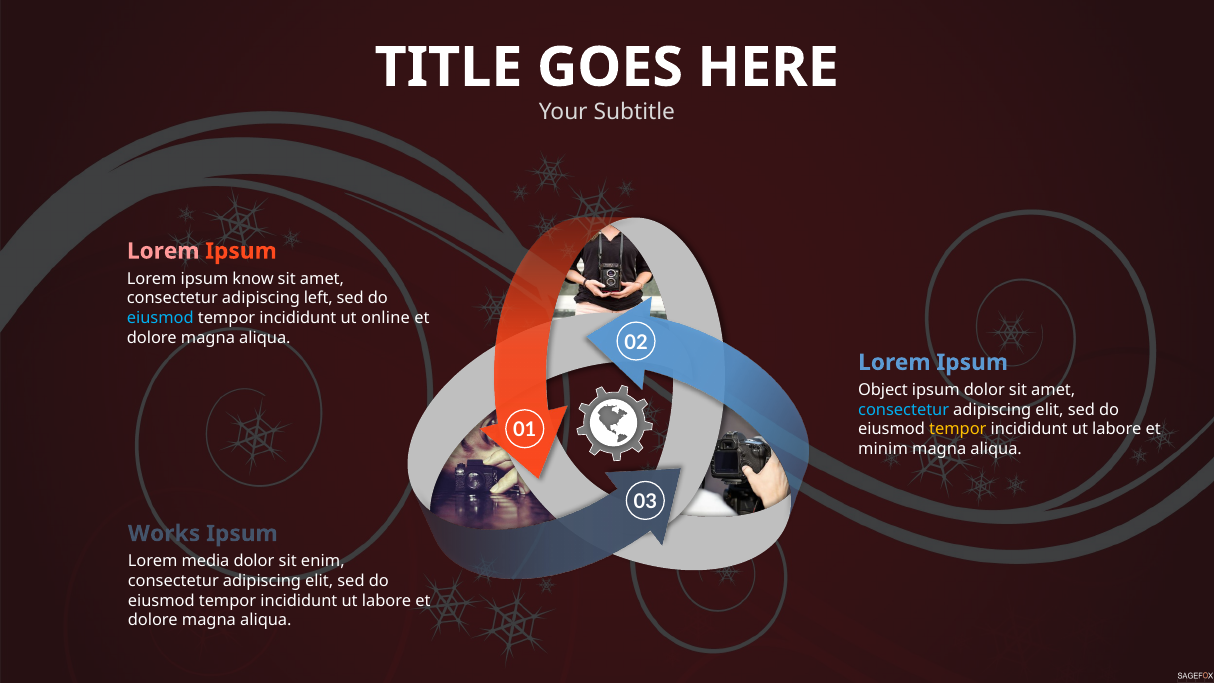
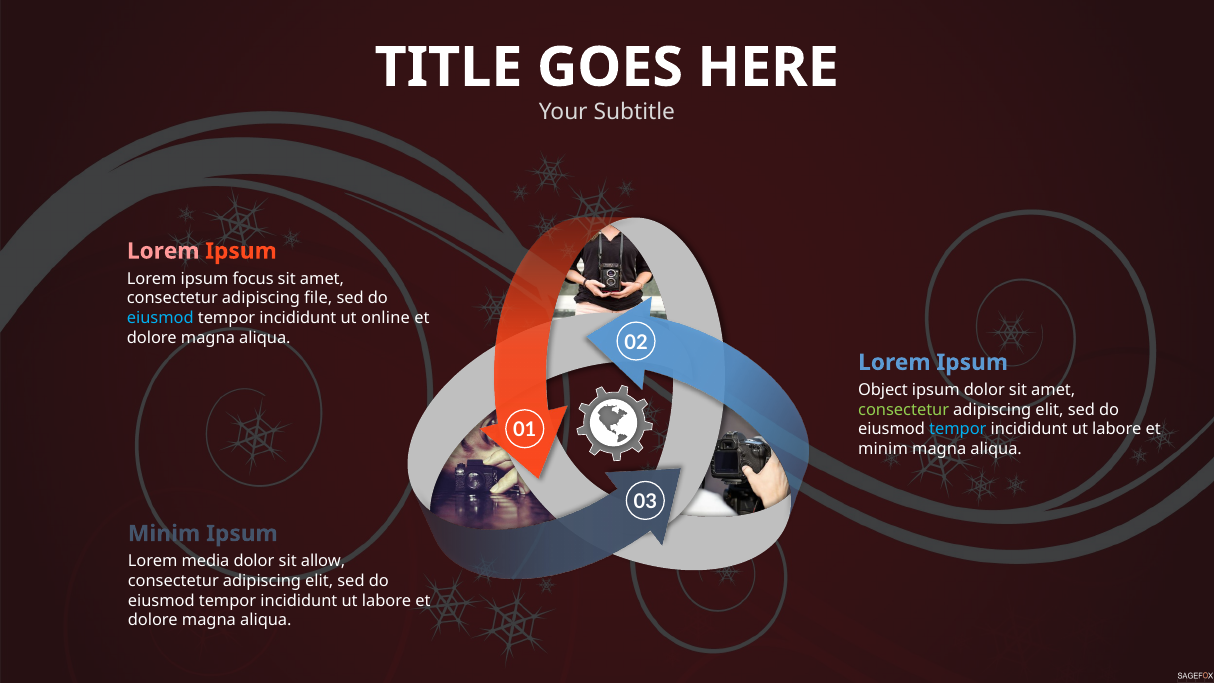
know: know -> focus
left: left -> file
consectetur at (904, 410) colour: light blue -> light green
tempor at (958, 429) colour: yellow -> light blue
Works at (164, 533): Works -> Minim
enim: enim -> allow
